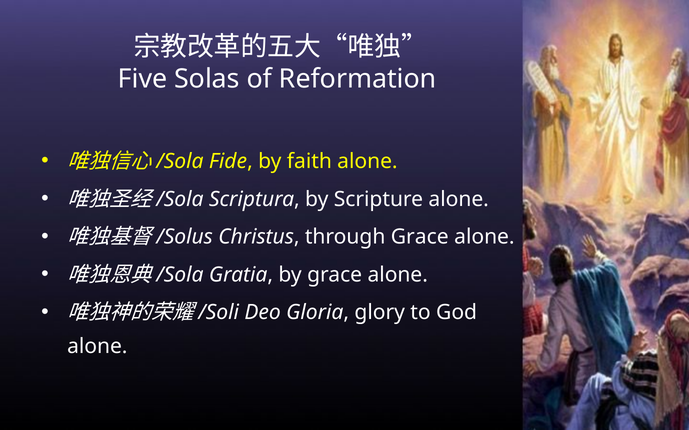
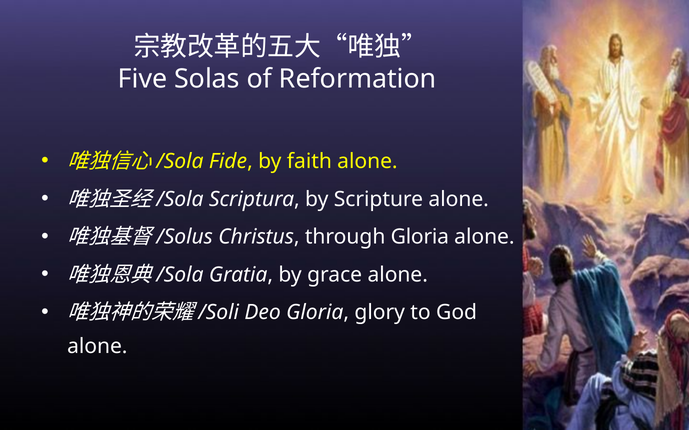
through Grace: Grace -> Gloria
